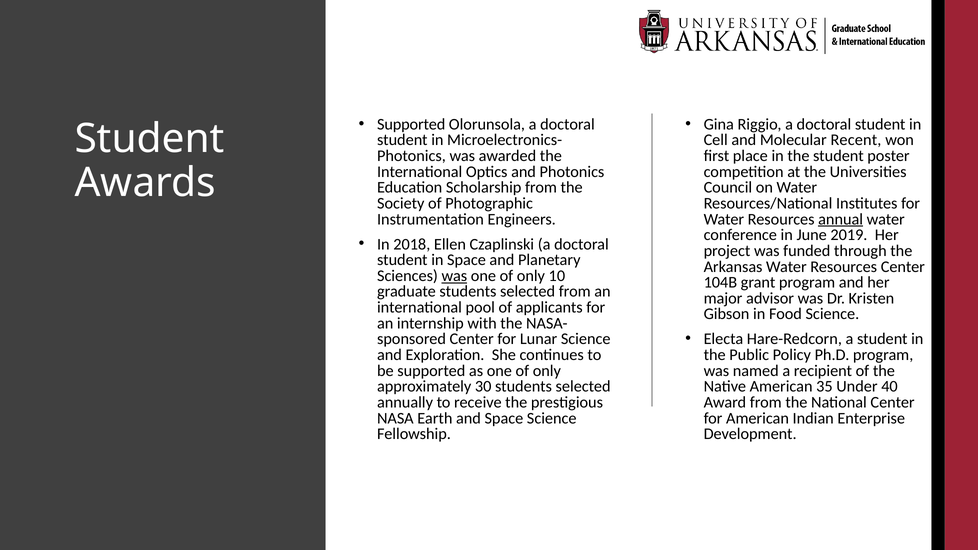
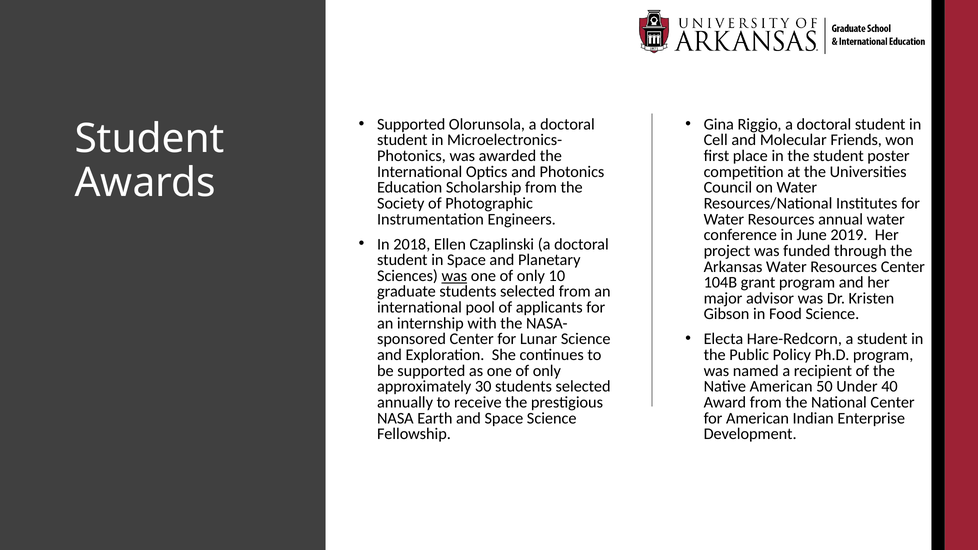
Recent: Recent -> Friends
annual underline: present -> none
35: 35 -> 50
